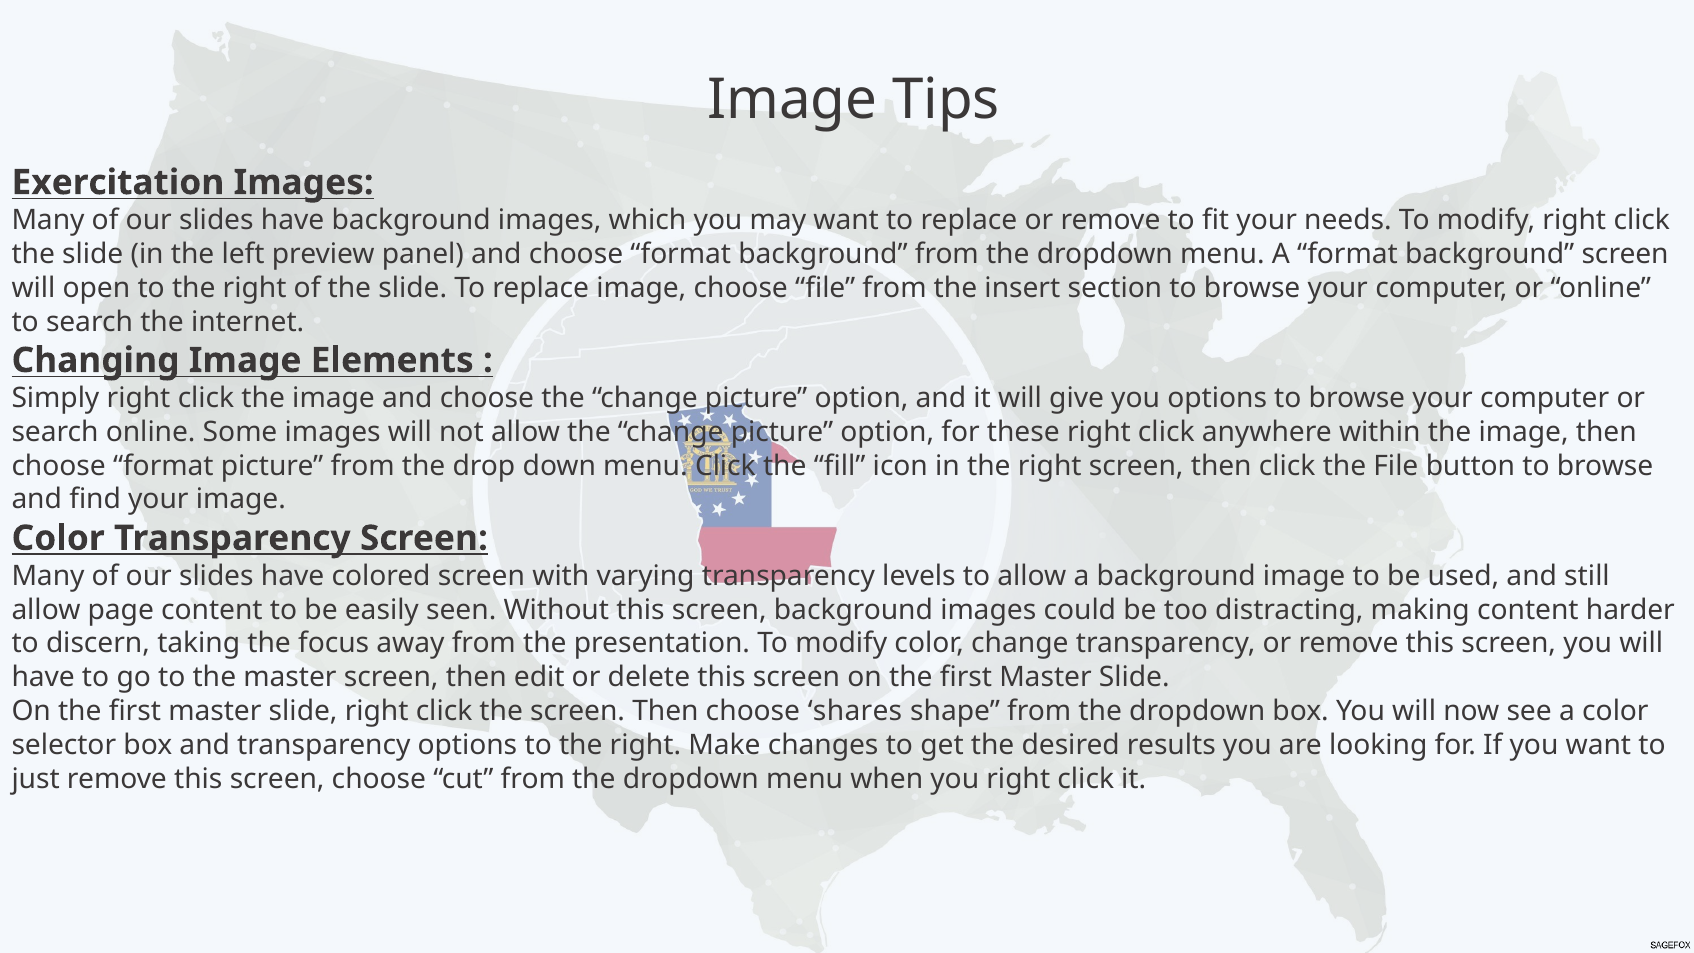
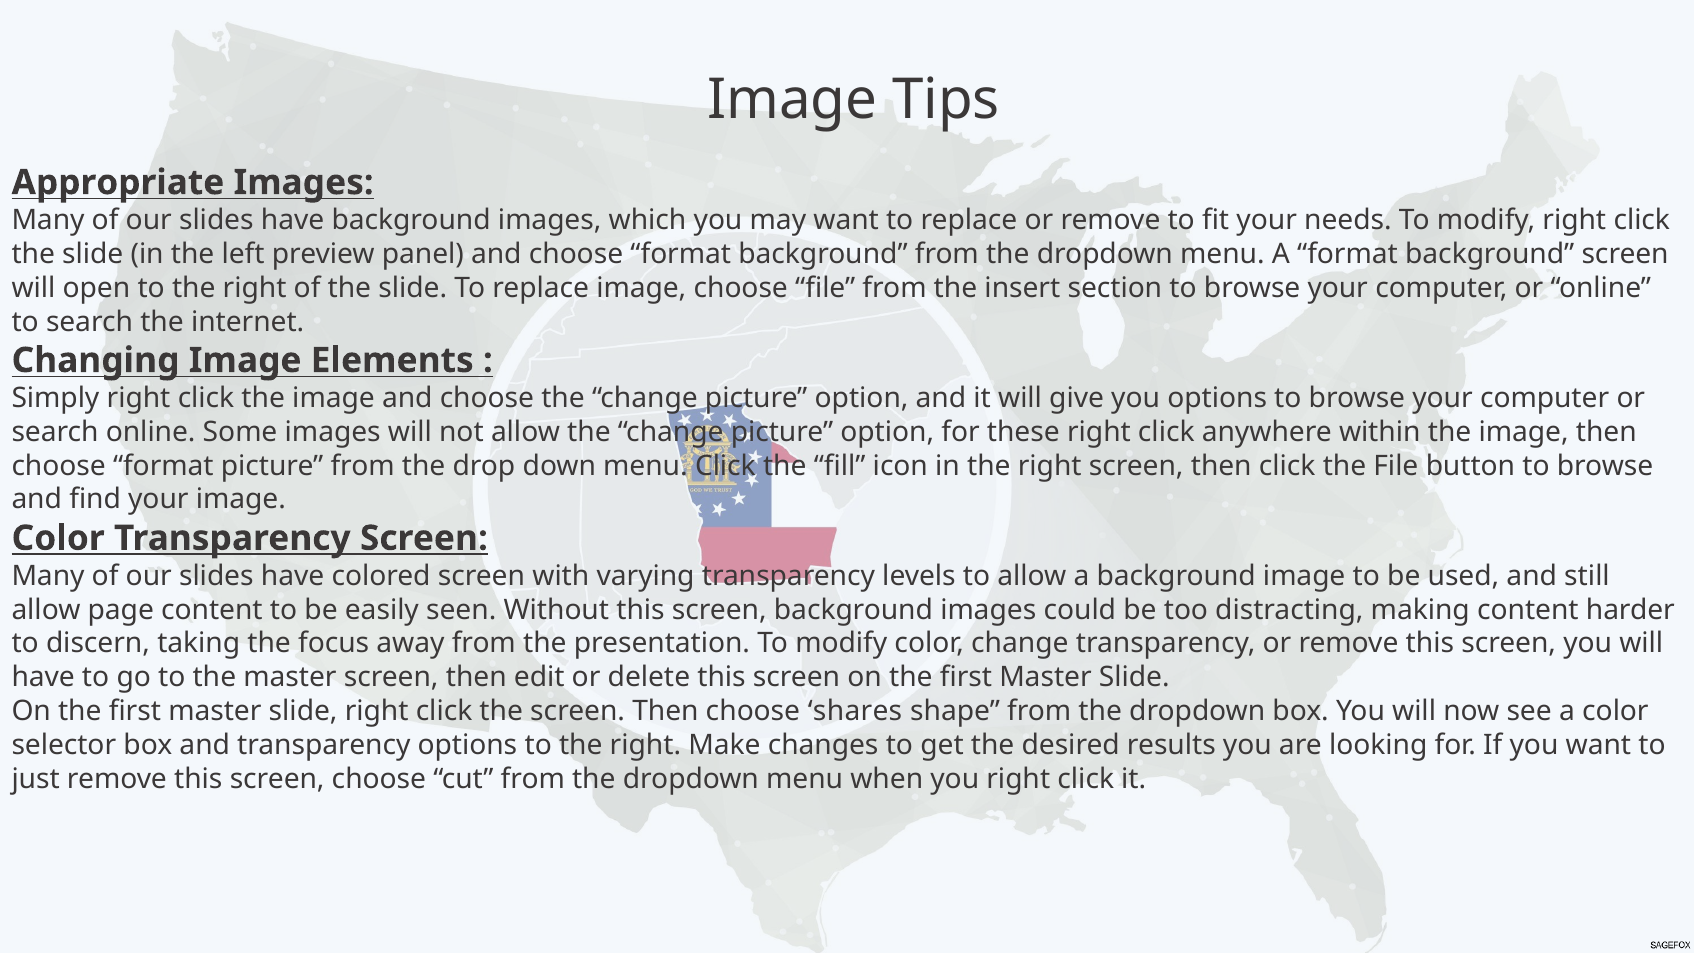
Exercitation: Exercitation -> Appropriate
